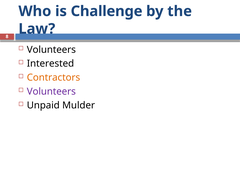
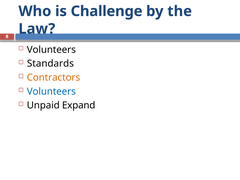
Interested: Interested -> Standards
Volunteers at (51, 91) colour: purple -> blue
Mulder: Mulder -> Expand
